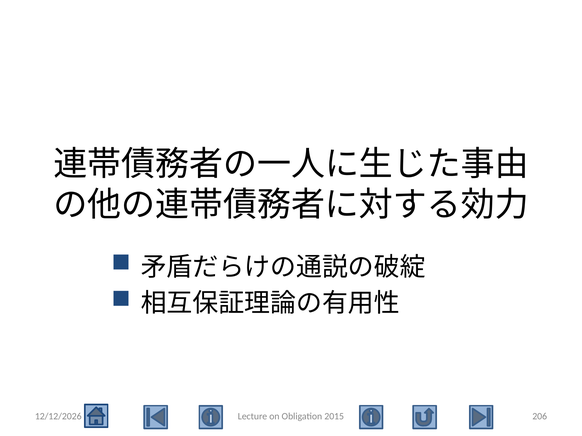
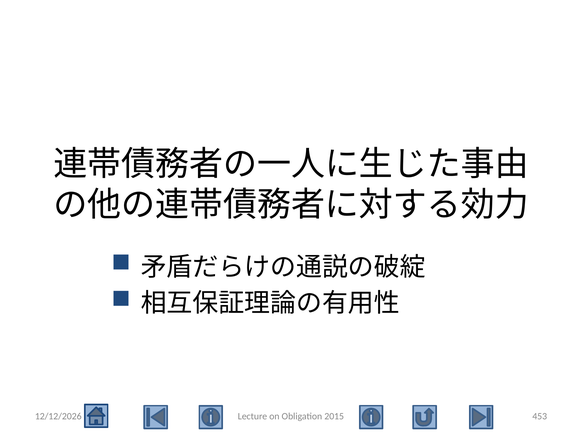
206: 206 -> 453
